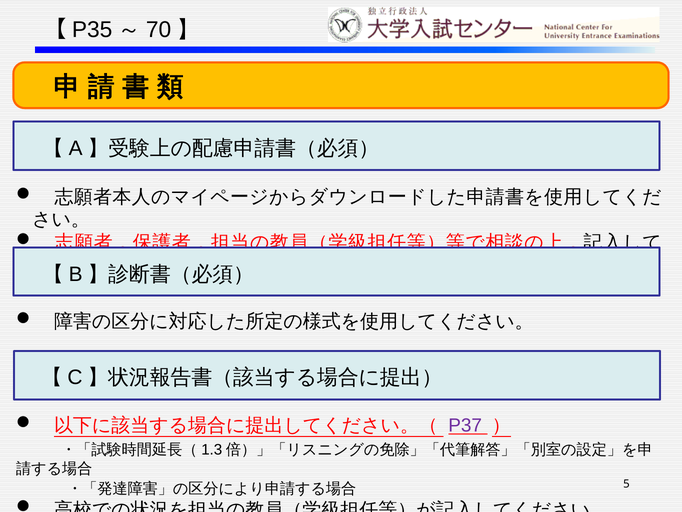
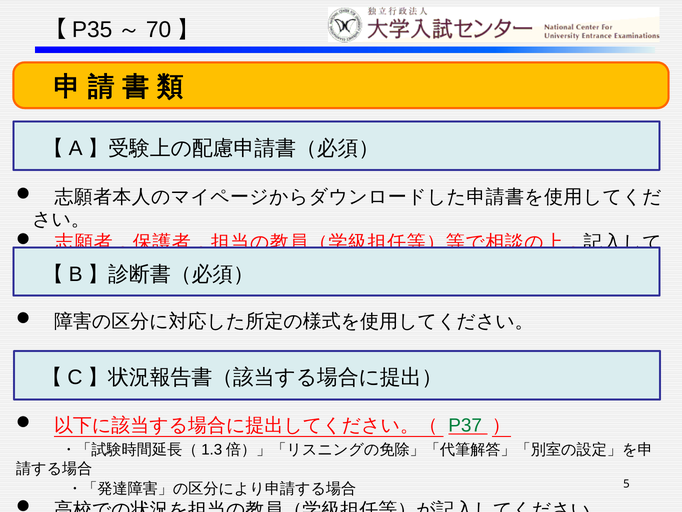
P37 colour: purple -> green
